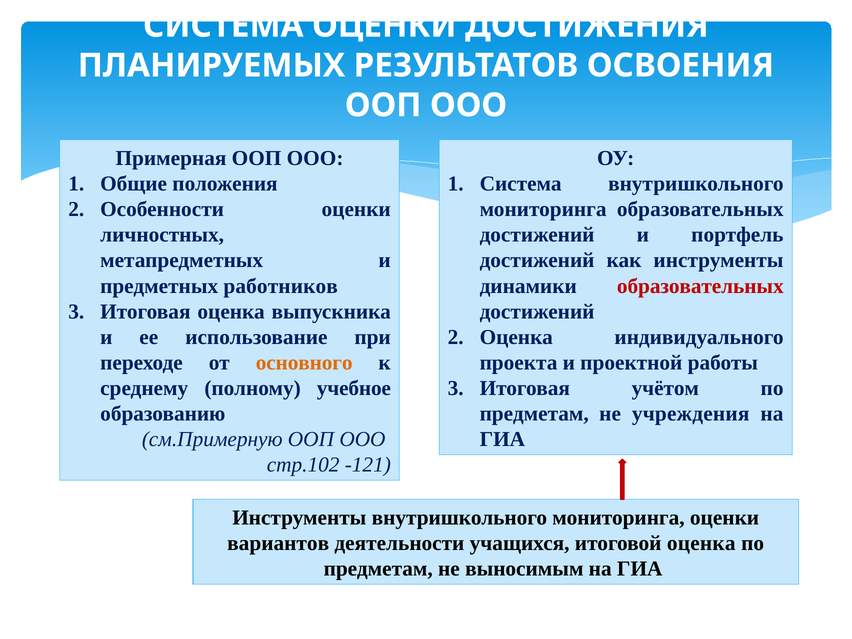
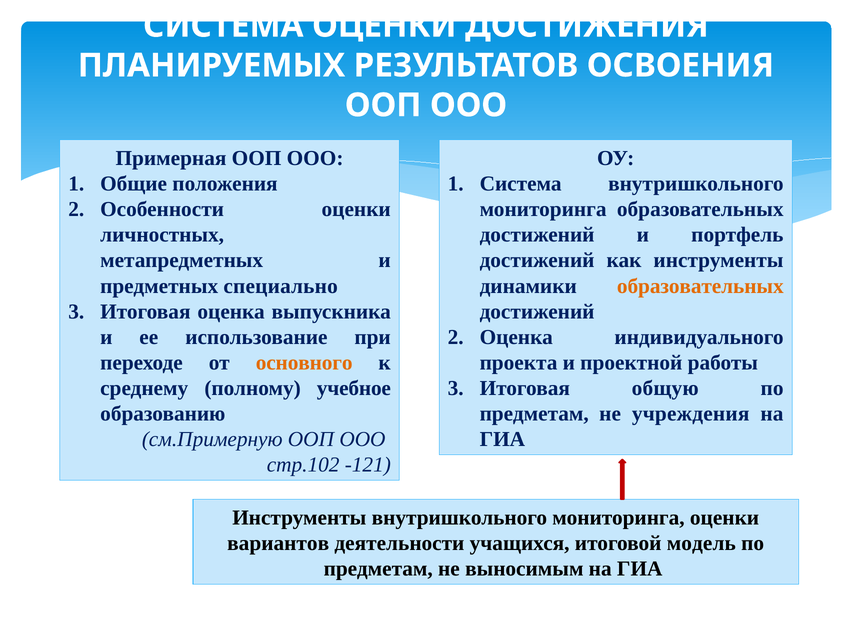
работников: работников -> специально
образовательных at (700, 286) colour: red -> orange
учётом: учётом -> общую
итоговой оценка: оценка -> модель
